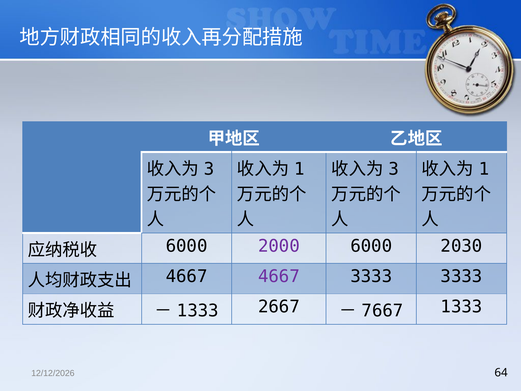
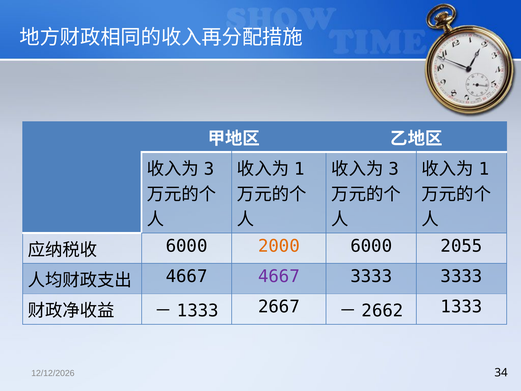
2000 colour: purple -> orange
2030: 2030 -> 2055
7667: 7667 -> 2662
64: 64 -> 34
